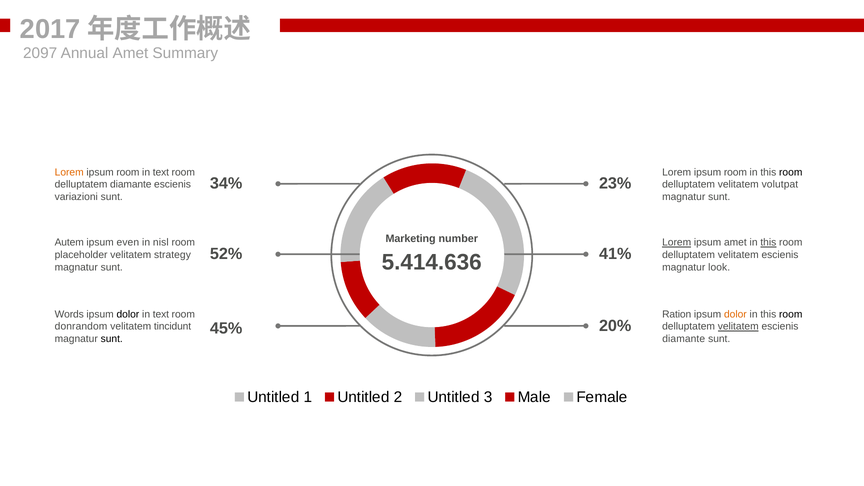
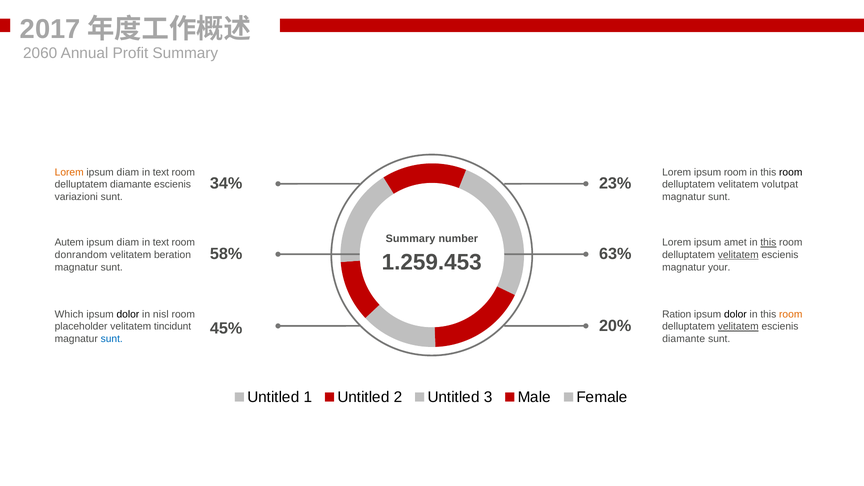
2097: 2097 -> 2060
Annual Amet: Amet -> Profit
room at (128, 172): room -> diam
Marketing at (411, 239): Marketing -> Summary
even at (128, 243): even -> diam
nisl at (161, 243): nisl -> text
Lorem at (677, 243) underline: present -> none
52%: 52% -> 58%
41%: 41% -> 63%
placeholder: placeholder -> donrandom
strategy: strategy -> beration
velitatem at (738, 255) underline: none -> present
5.414.636: 5.414.636 -> 1.259.453
look: look -> your
Words: Words -> Which
text at (161, 314): text -> nisl
dolor at (735, 314) colour: orange -> black
room at (791, 314) colour: black -> orange
donrandom: donrandom -> placeholder
sunt at (112, 339) colour: black -> blue
